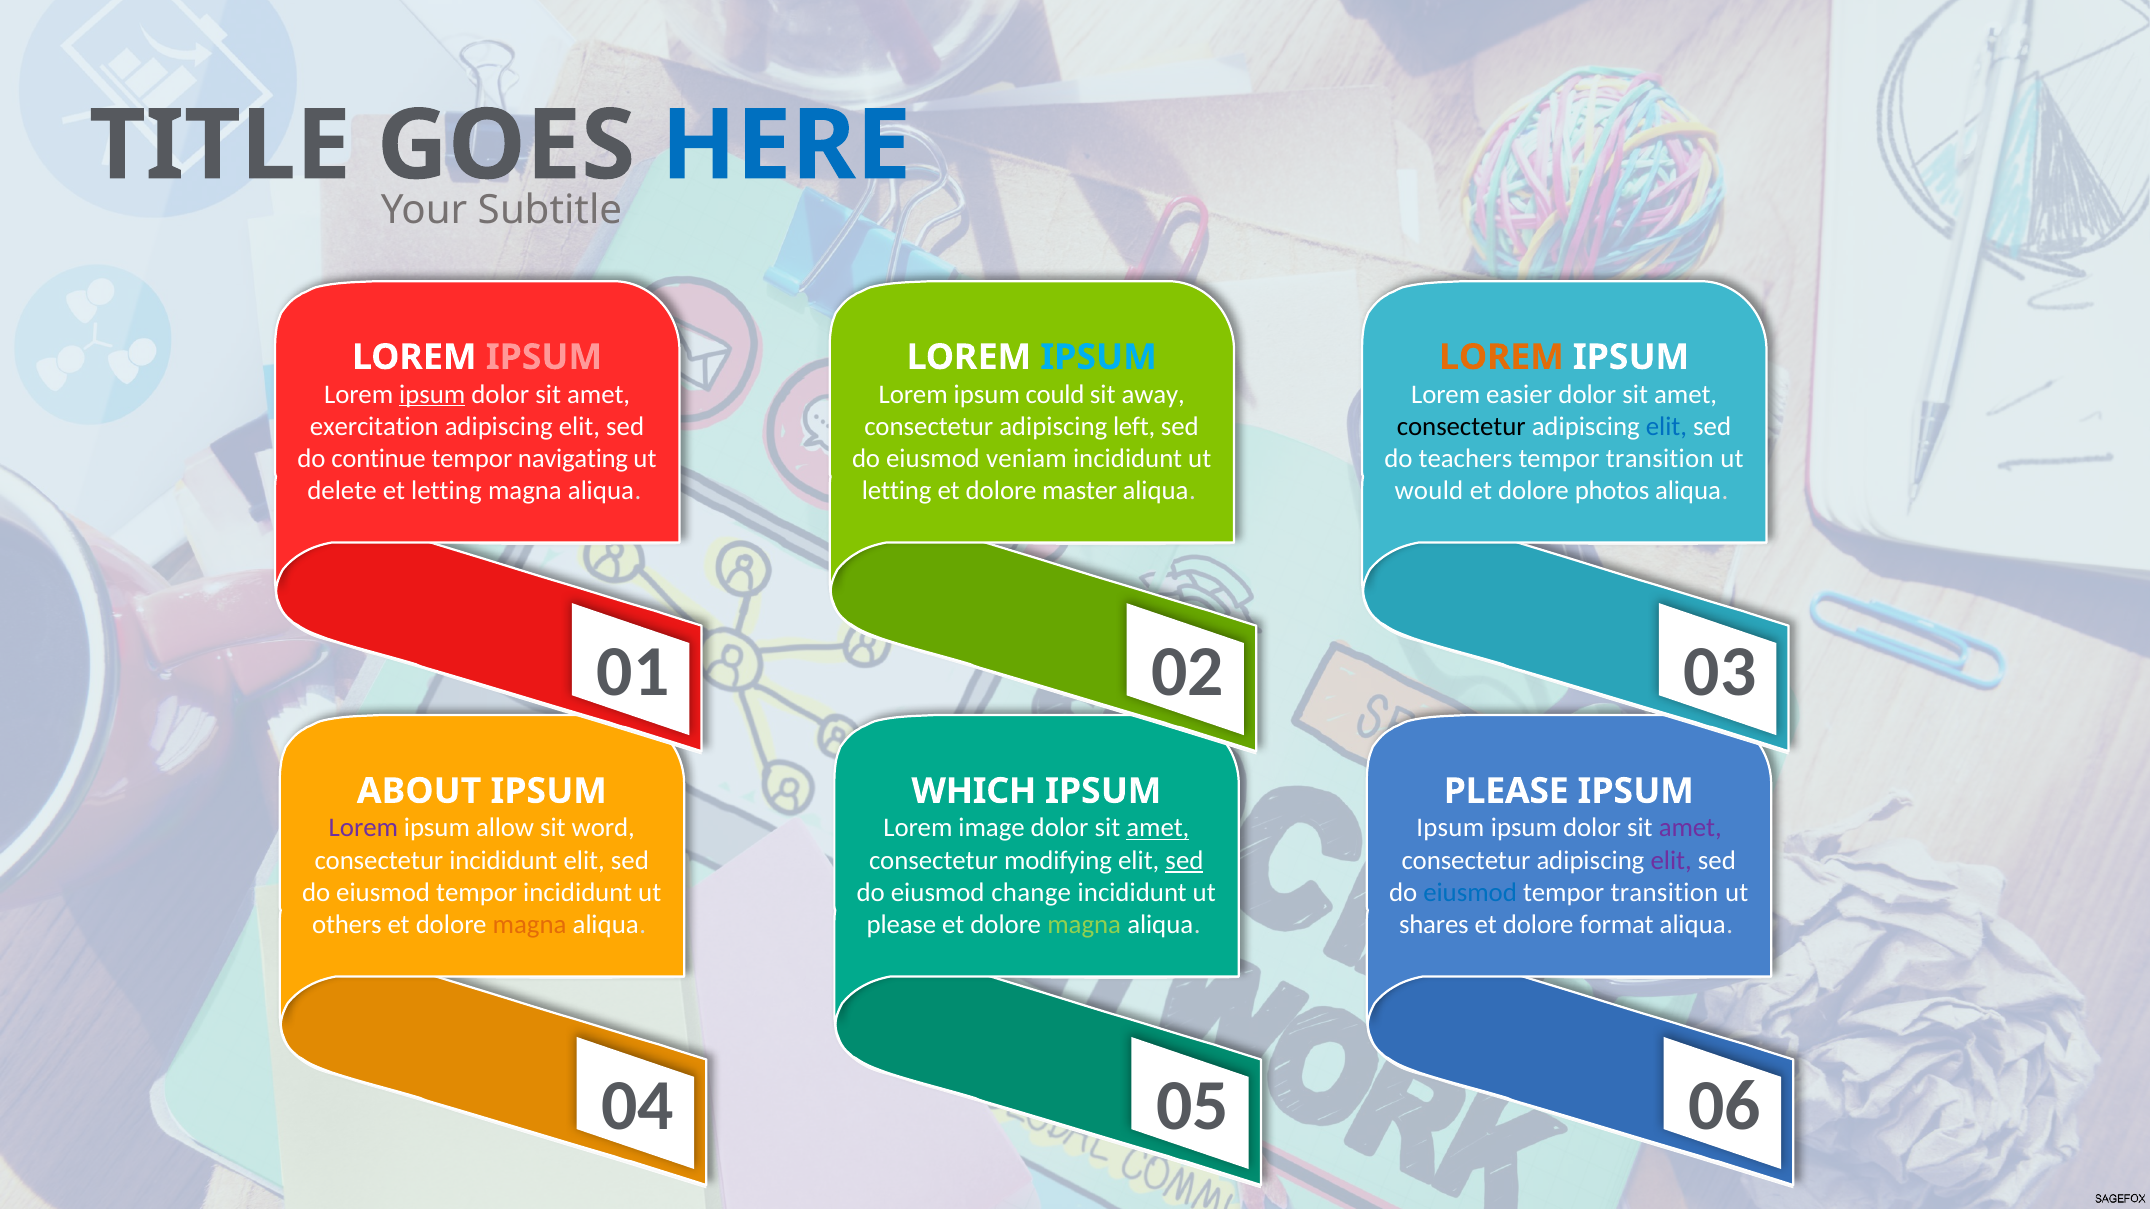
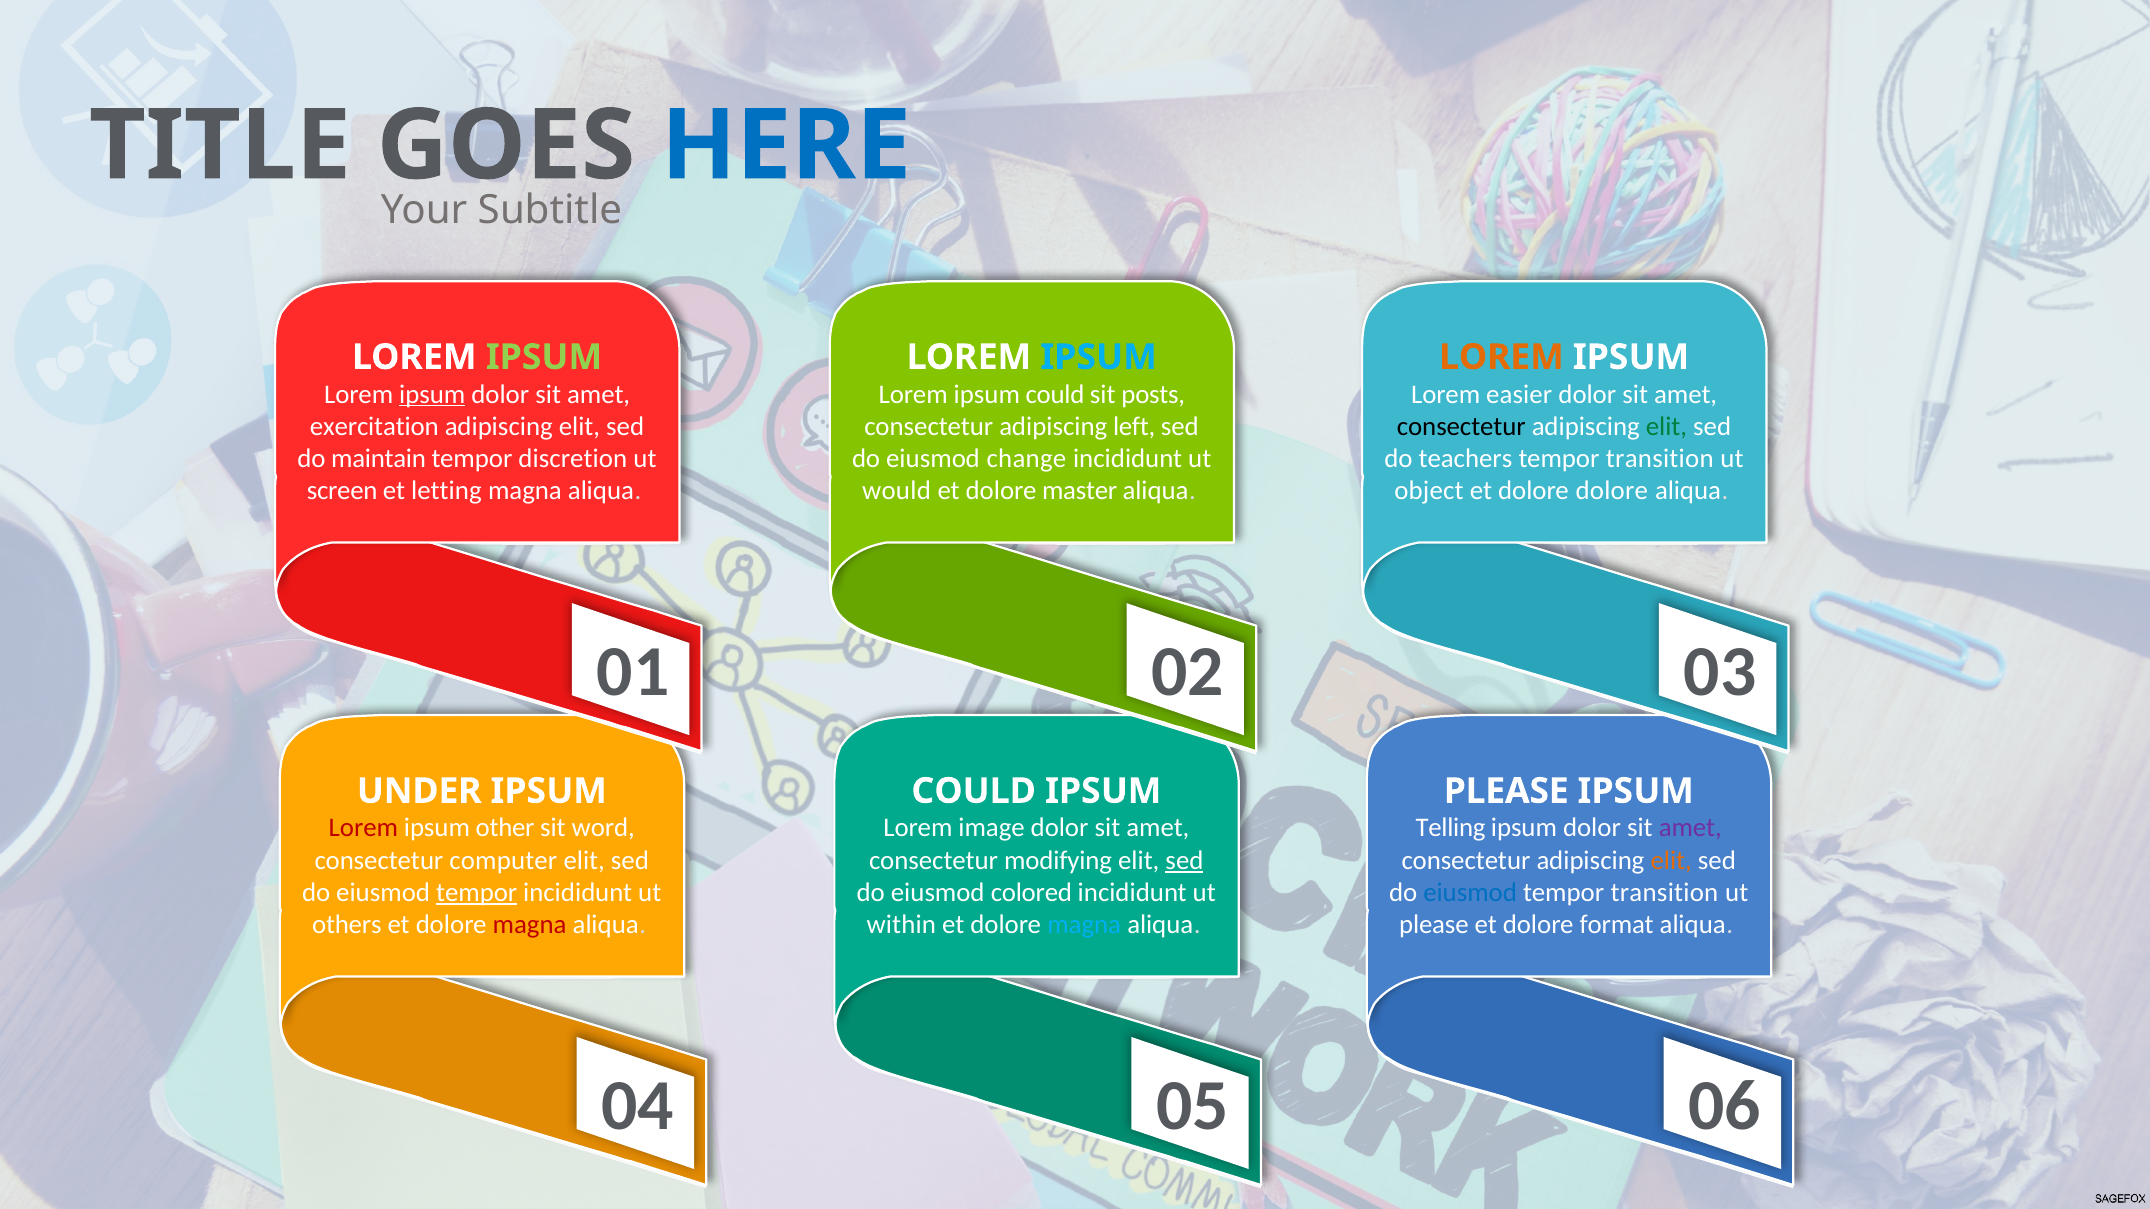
IPSUM at (544, 357) colour: pink -> light green
away: away -> posts
elit at (1666, 427) colour: blue -> green
continue: continue -> maintain
navigating: navigating -> discretion
veniam: veniam -> change
delete: delete -> screen
letting at (897, 491): letting -> would
would: would -> object
dolore photos: photos -> dolore
ABOUT: ABOUT -> UNDER
WHICH at (974, 791): WHICH -> COULD
Lorem at (363, 828) colour: purple -> red
allow: allow -> other
amet at (1158, 828) underline: present -> none
Ipsum at (1450, 828): Ipsum -> Telling
consectetur incididunt: incididunt -> computer
elit at (1671, 860) colour: purple -> orange
tempor at (477, 893) underline: none -> present
change: change -> colored
magna at (530, 925) colour: orange -> red
please at (901, 925): please -> within
magna at (1084, 925) colour: light green -> light blue
shares at (1434, 925): shares -> please
